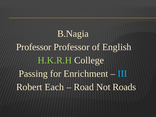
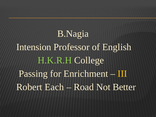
Professor at (34, 47): Professor -> Intension
III colour: light blue -> yellow
Roads: Roads -> Better
